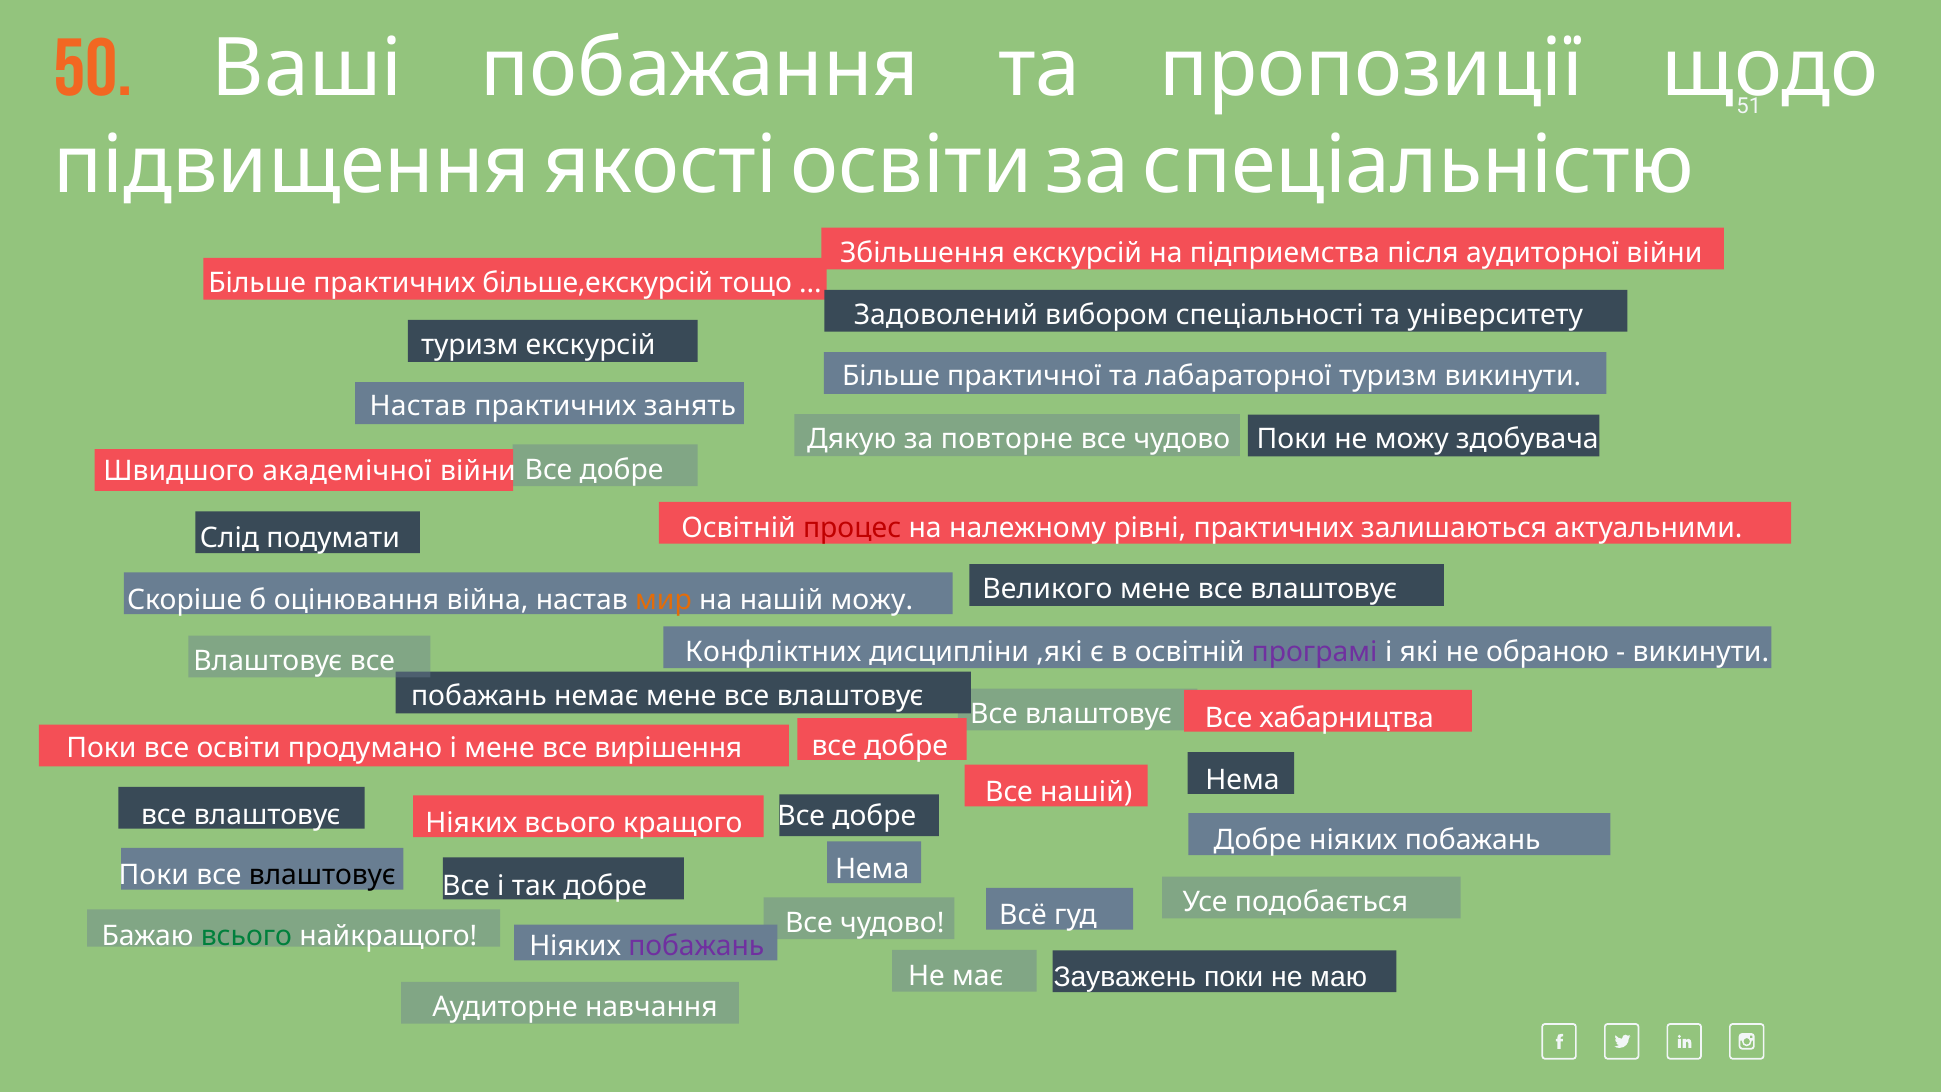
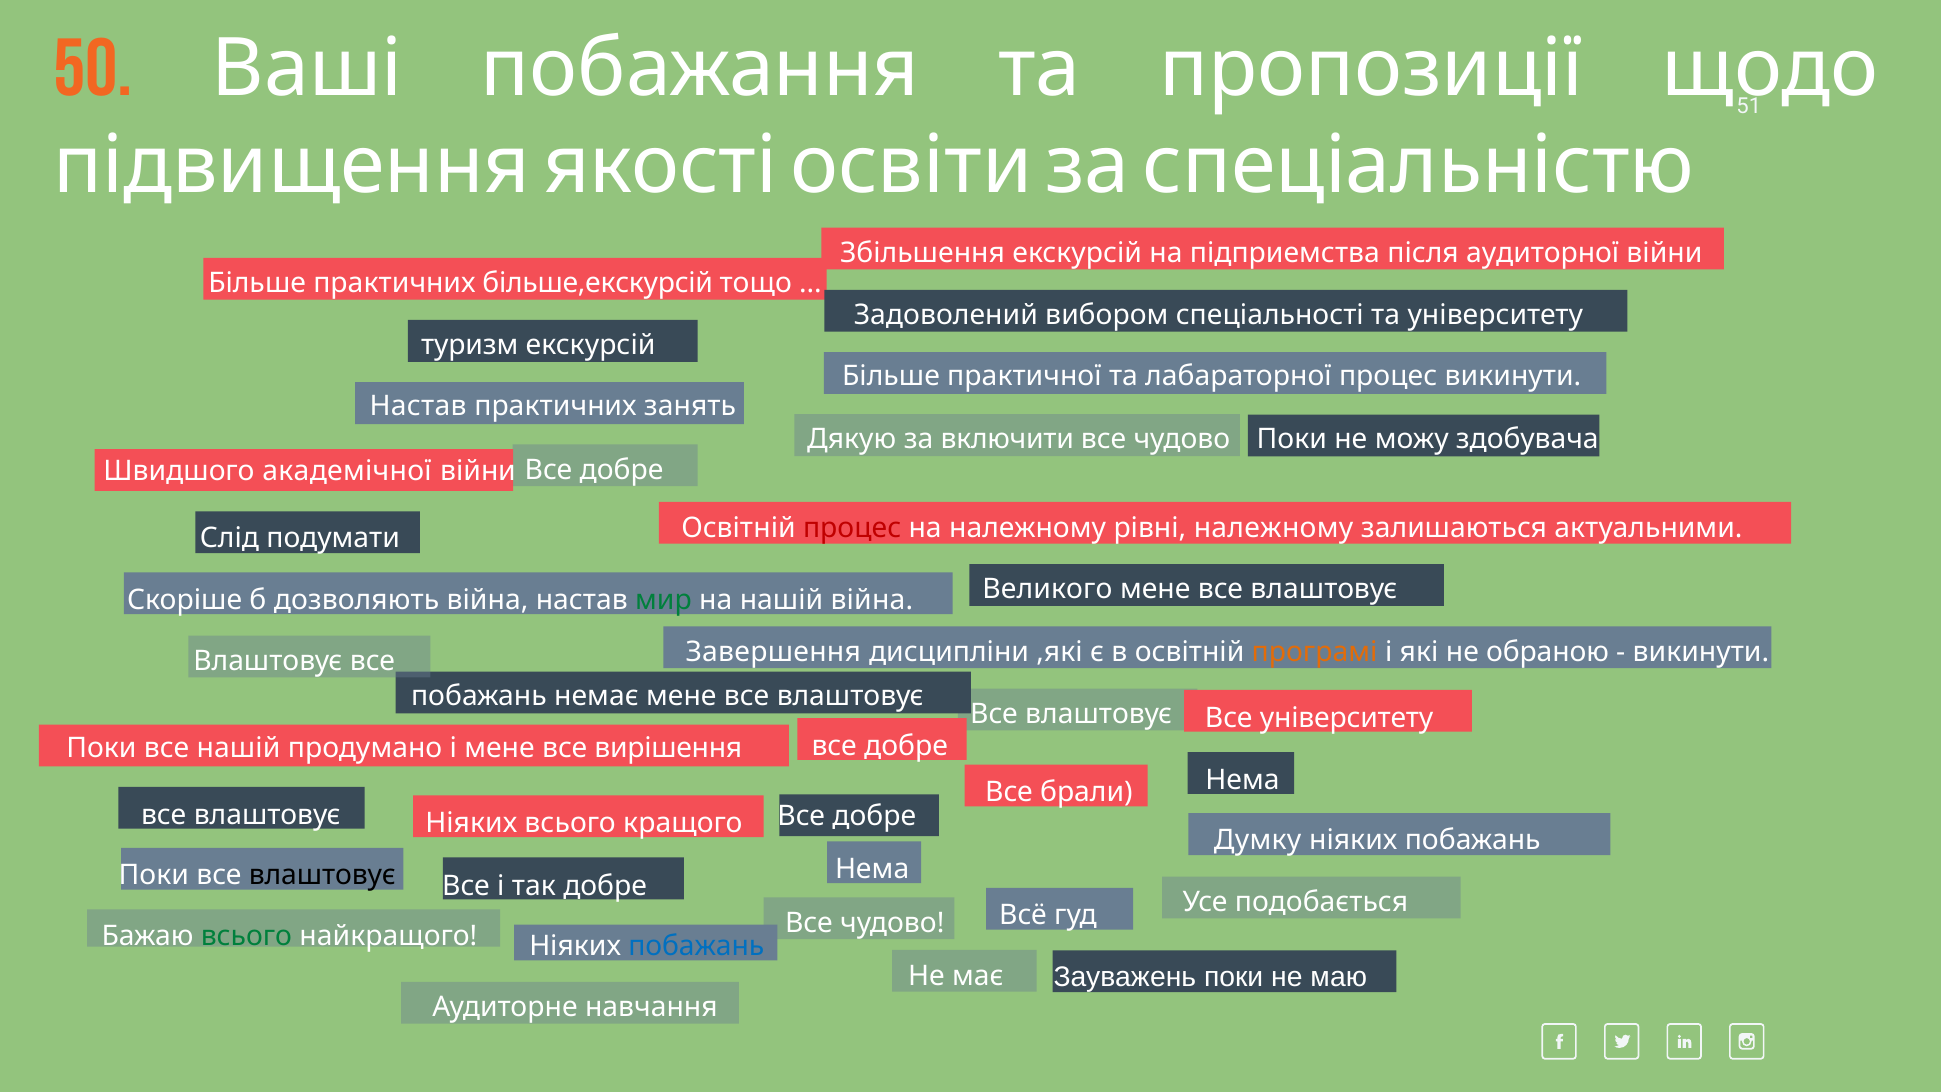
лабараторної туризм: туризм -> процес
повторне: повторне -> включити
рівні практичних: практичних -> належному
оцінювання: оцінювання -> дозволяють
мир colour: orange -> green
нашій можу: можу -> війна
Конфліктних: Конфліктних -> Завершення
програмі colour: purple -> orange
Все хабарництва: хабарництва -> університету
все освіти: освіти -> нашій
Все нашій: нашій -> брали
Добре at (1258, 840): Добре -> Думку
побажань at (696, 946) colour: purple -> blue
